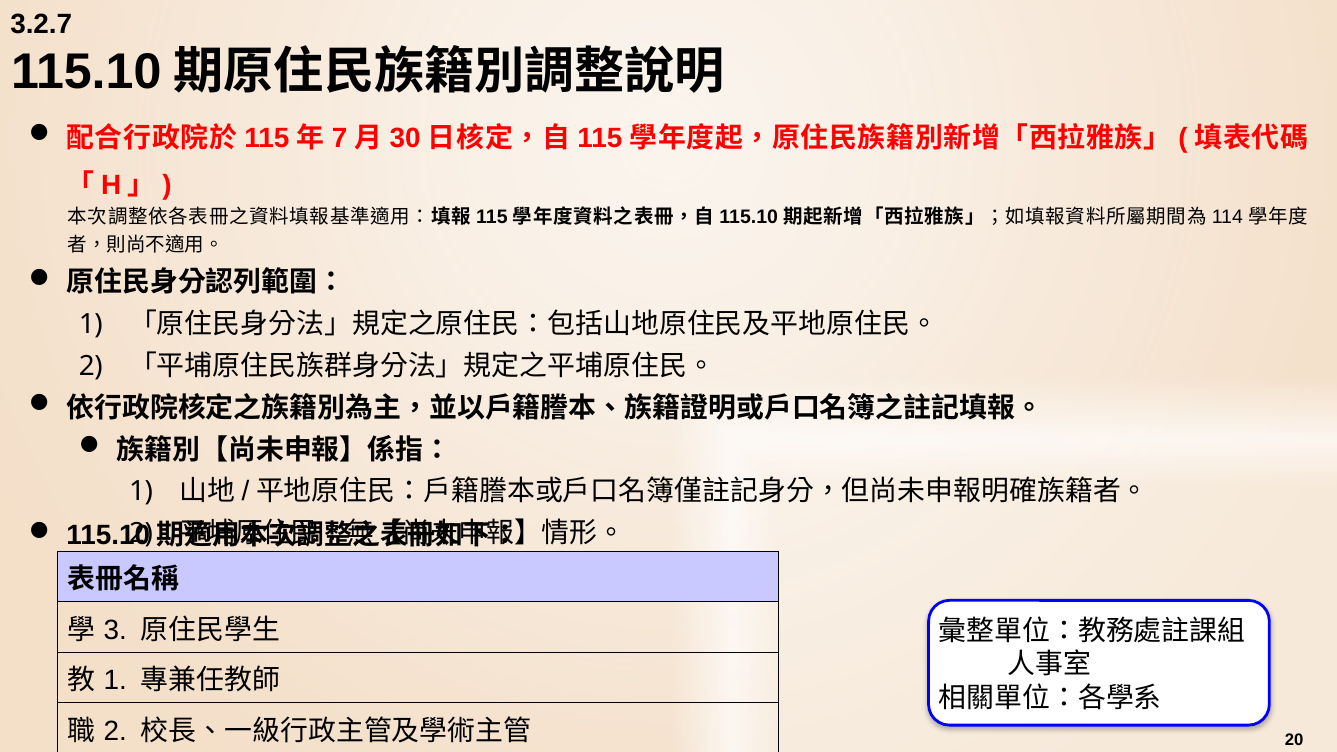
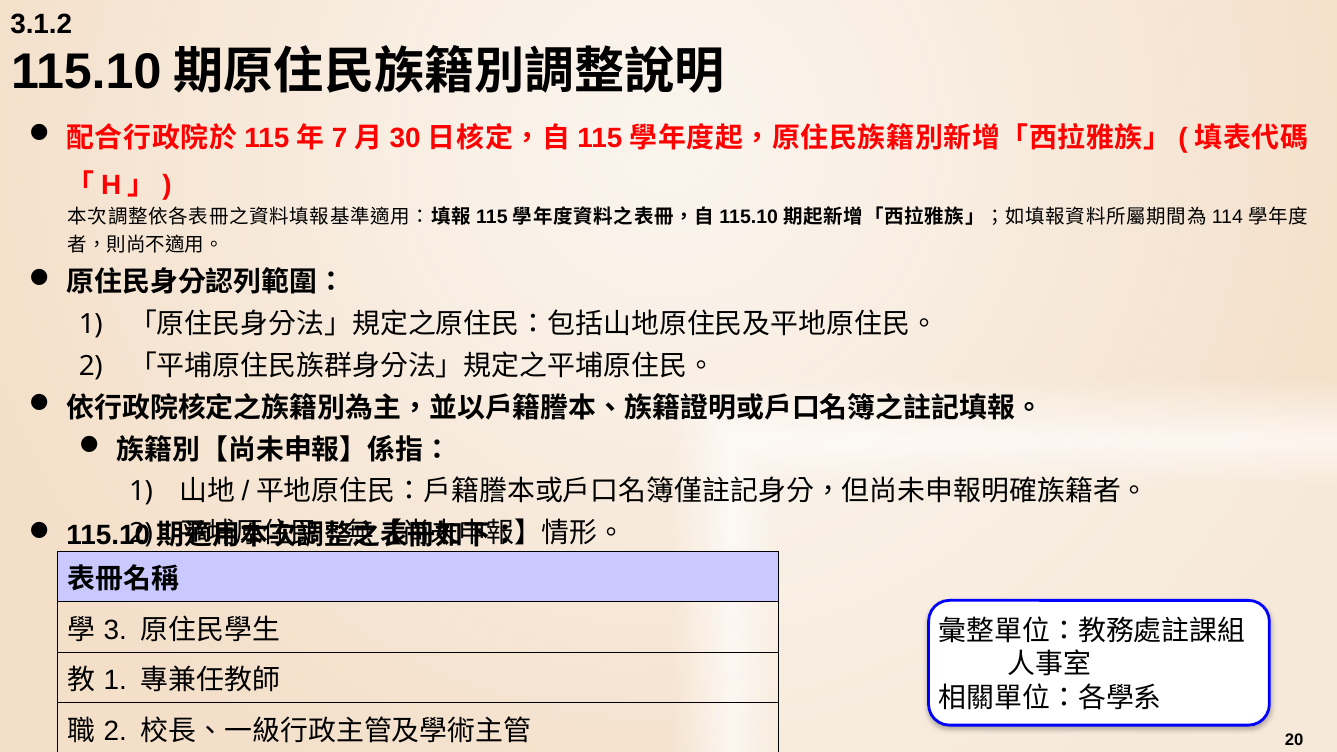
3.2.7: 3.2.7 -> 3.1.2
